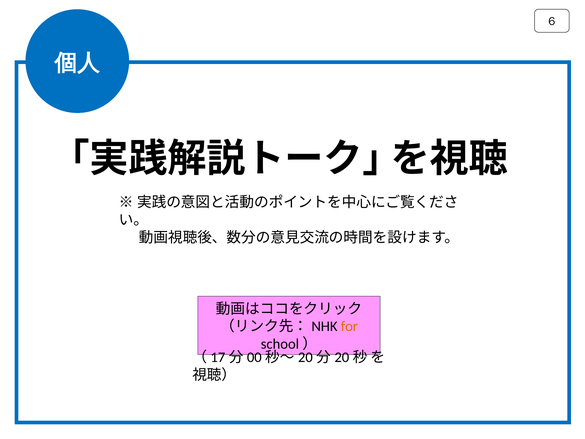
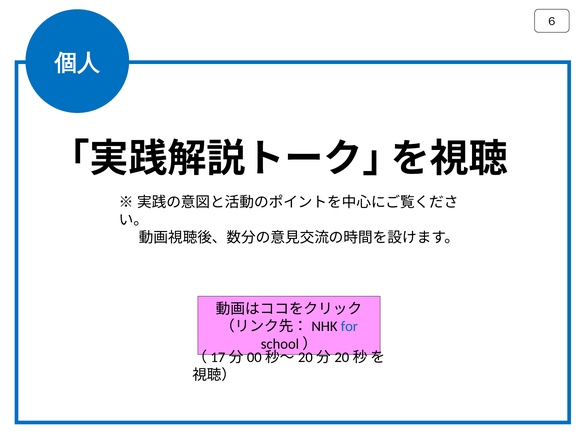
for colour: orange -> blue
